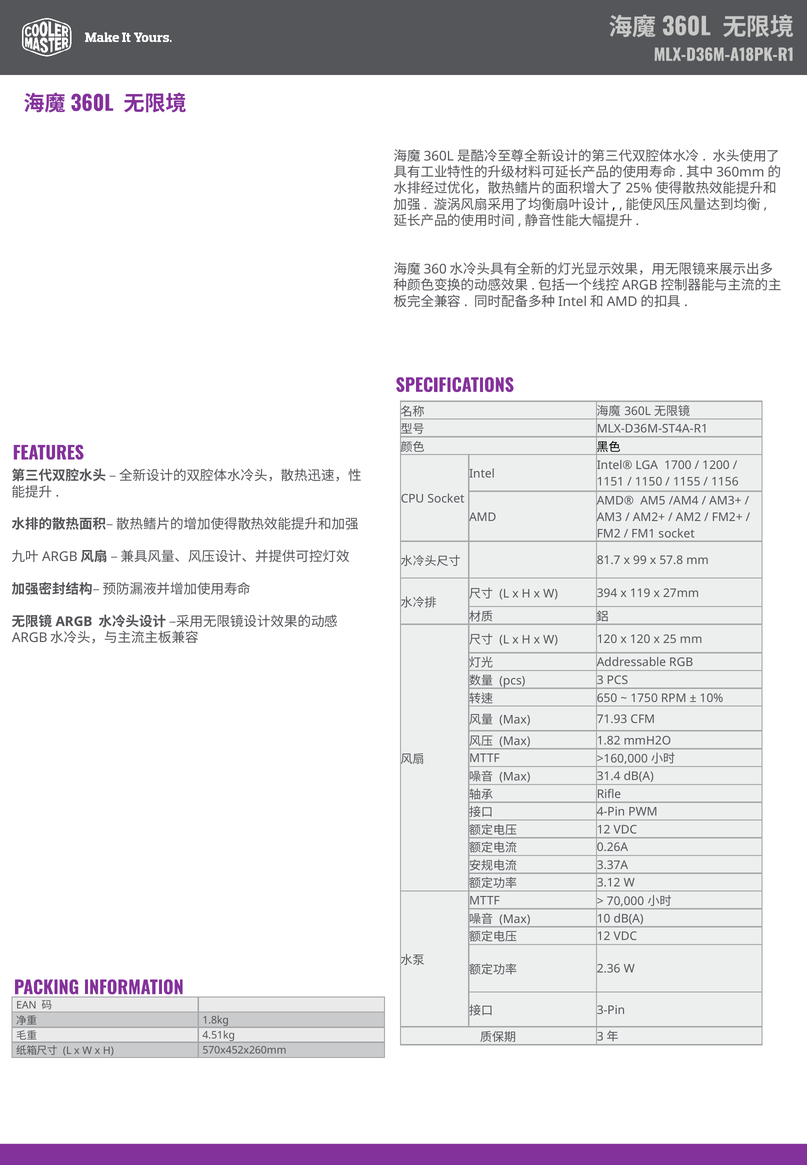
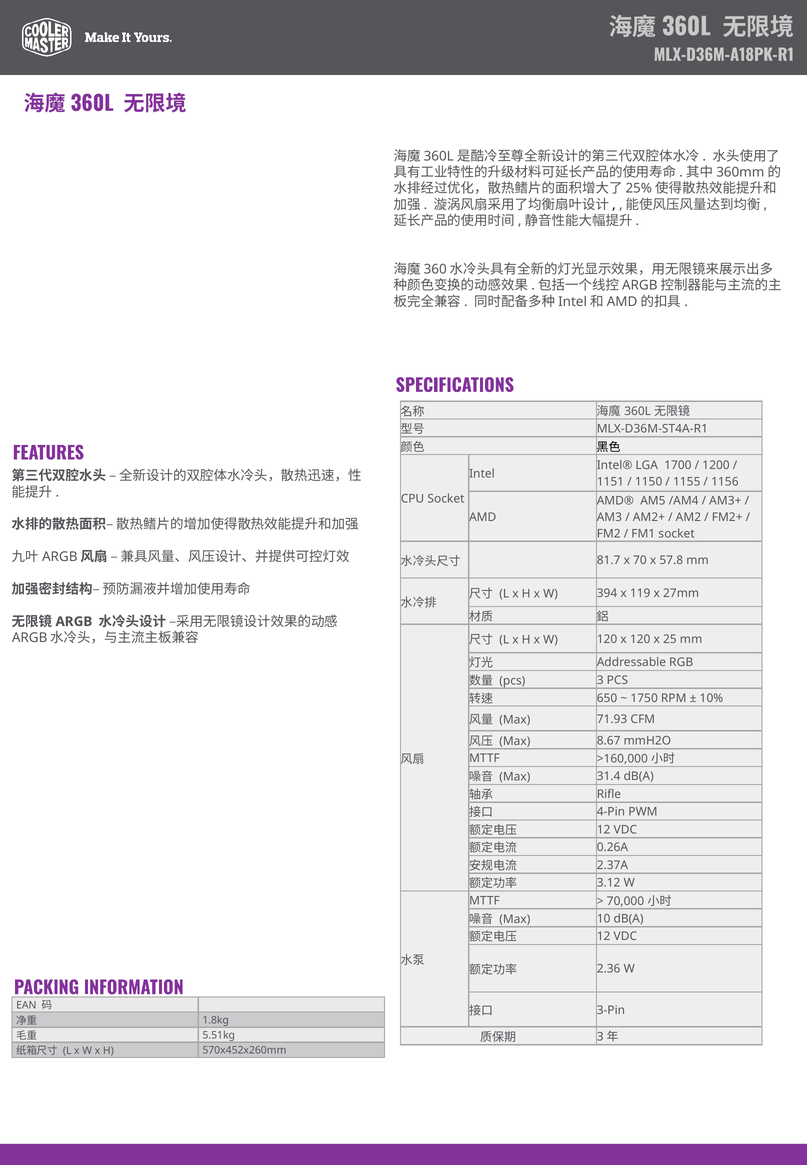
99: 99 -> 70
1.82: 1.82 -> 8.67
3.37A: 3.37A -> 2.37A
4.51kg: 4.51kg -> 5.51kg
